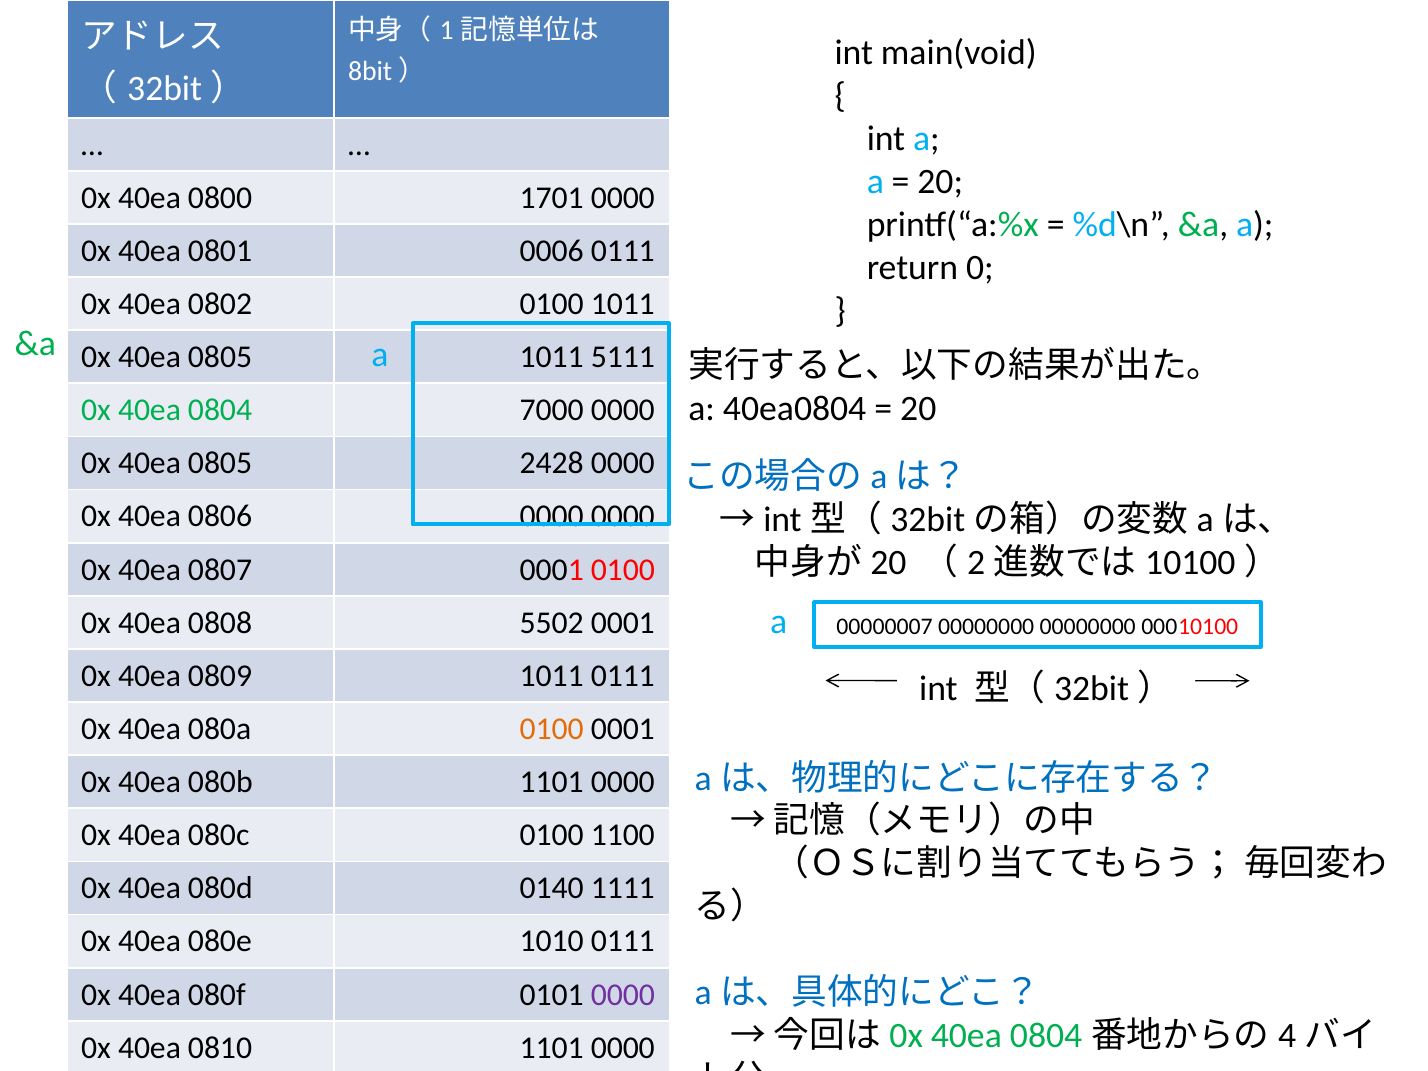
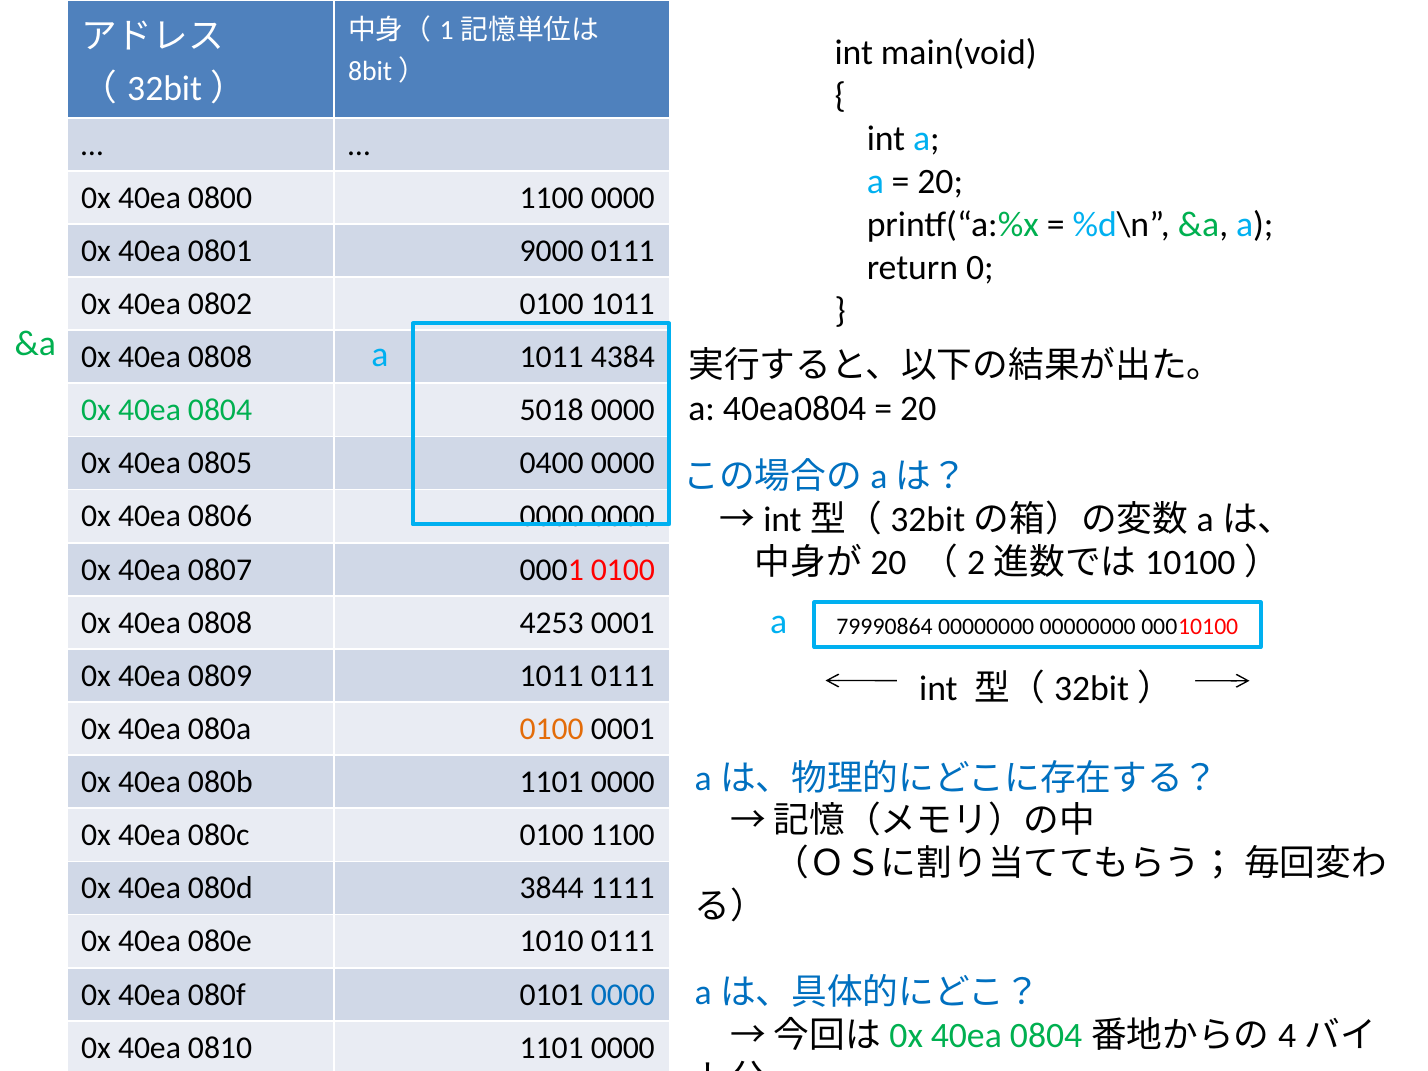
0800 1701: 1701 -> 1100
0006: 0006 -> 9000
0805 at (220, 357): 0805 -> 0808
5111: 5111 -> 4384
7000: 7000 -> 5018
2428: 2428 -> 0400
5502: 5502 -> 4253
00000007: 00000007 -> 79990864
0140: 0140 -> 3844
0000 at (623, 995) colour: purple -> blue
